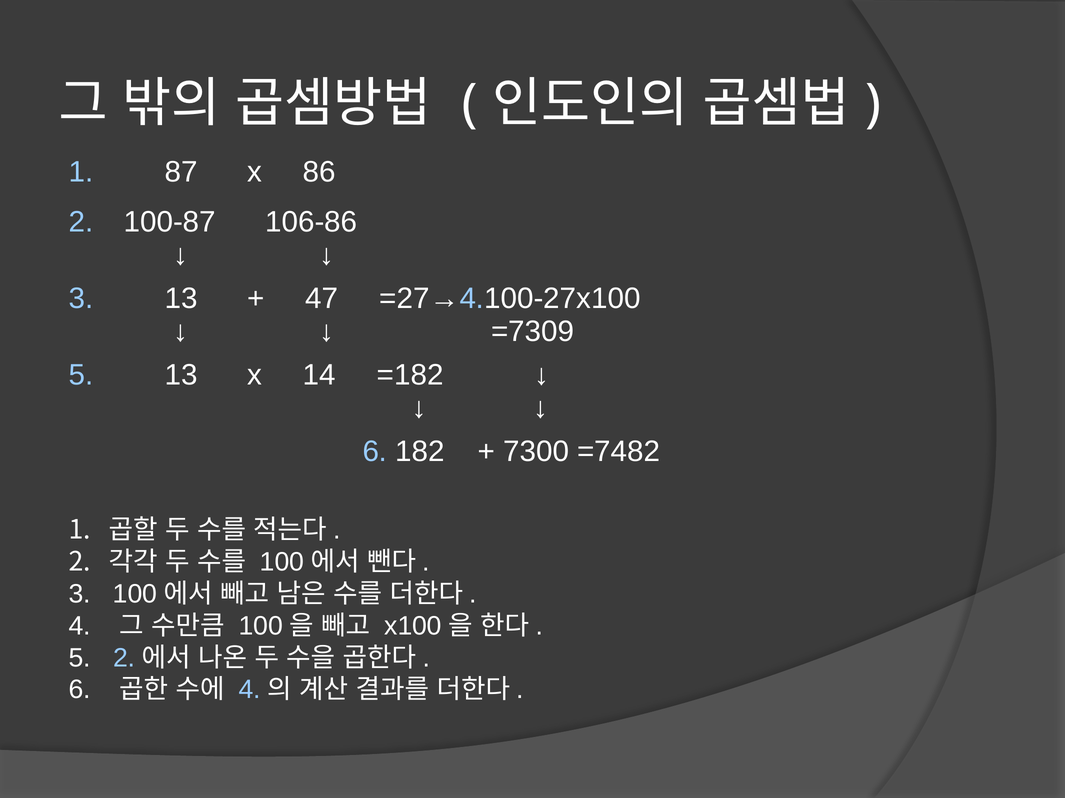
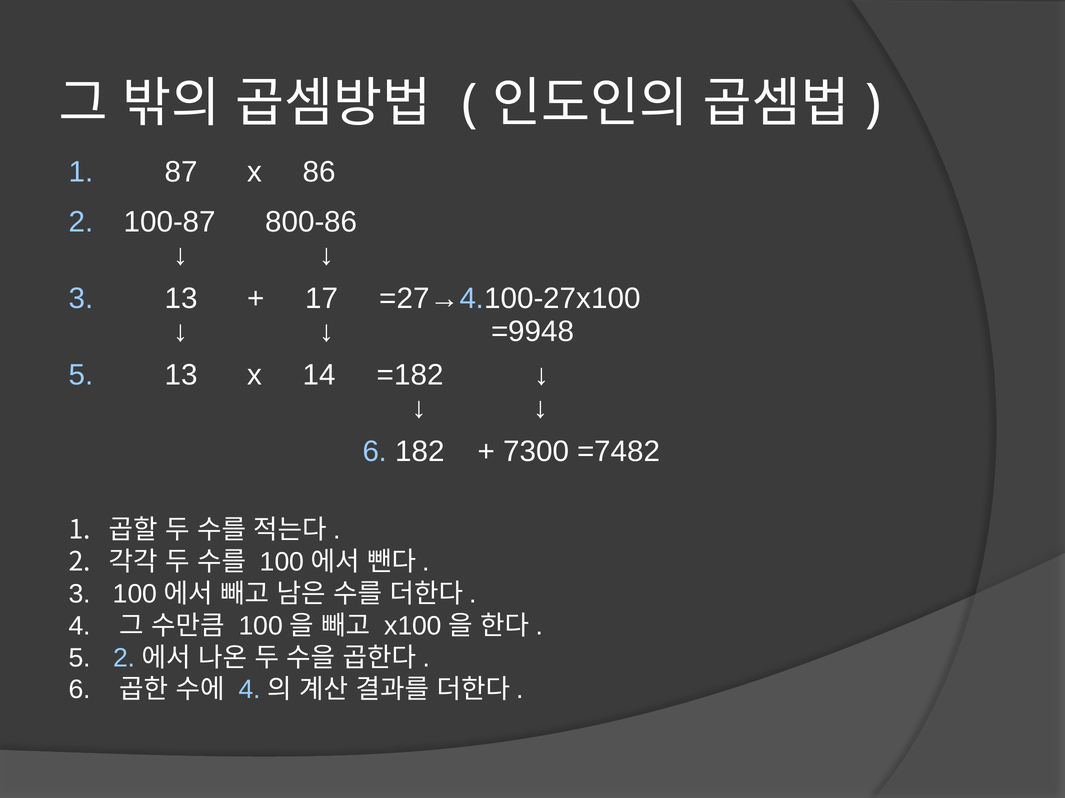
106-86: 106-86 -> 800-86
47: 47 -> 17
=7309: =7309 -> =9948
